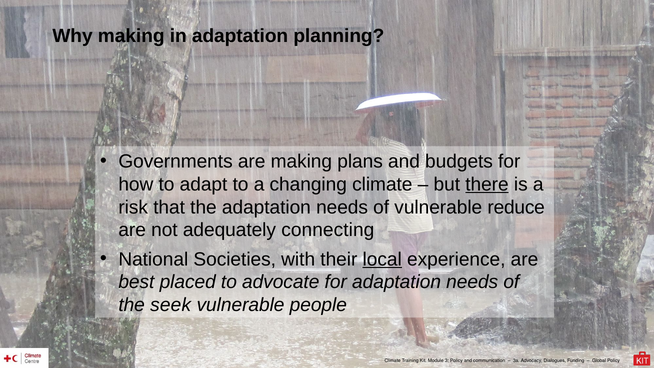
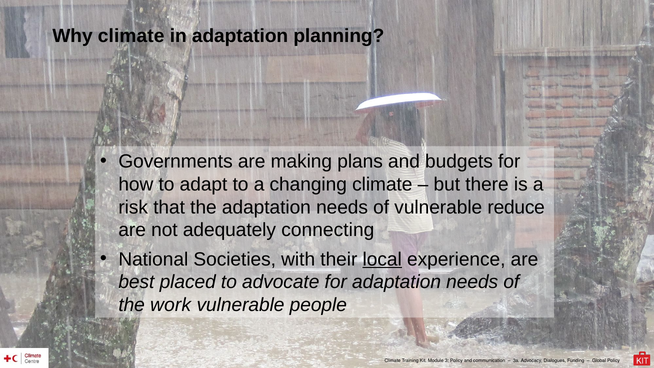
Why making: making -> climate
there underline: present -> none
seek: seek -> work
